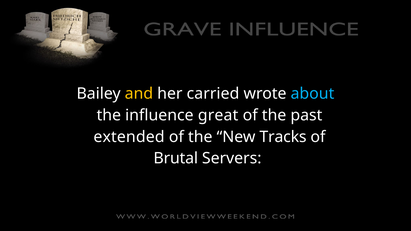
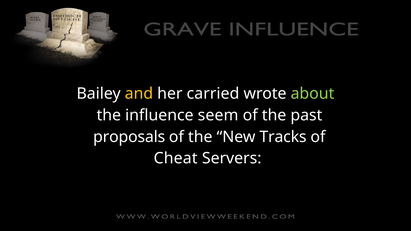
about colour: light blue -> light green
great: great -> seem
extended: extended -> proposals
Brutal: Brutal -> Cheat
